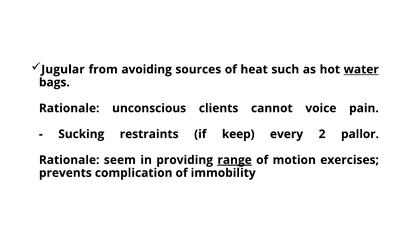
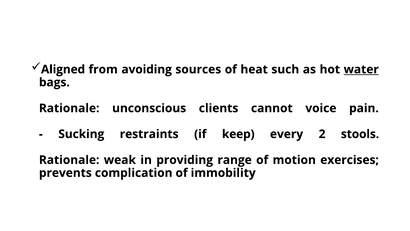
Jugular: Jugular -> Aligned
pallor: pallor -> stools
seem: seem -> weak
range underline: present -> none
